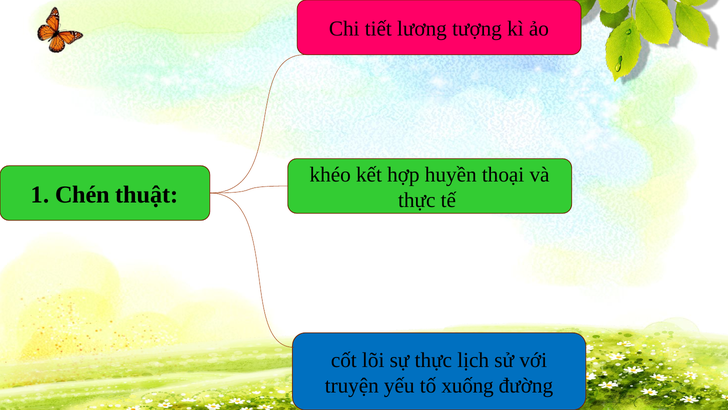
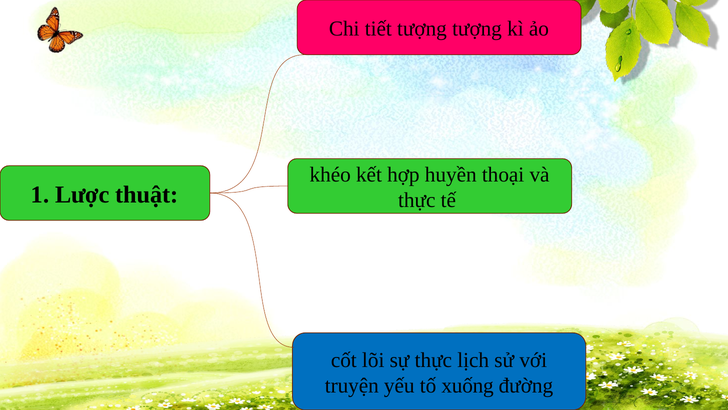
tiết lương: lương -> tượng
Chén: Chén -> Lược
